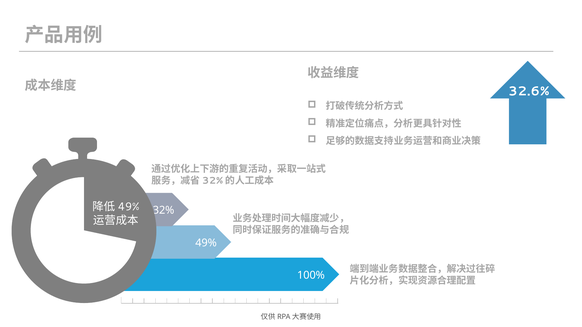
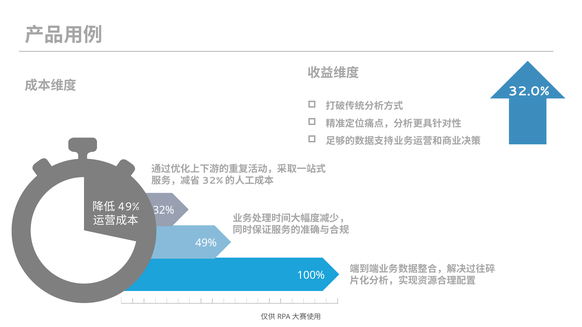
32.6%: 32.6% -> 32.0%
